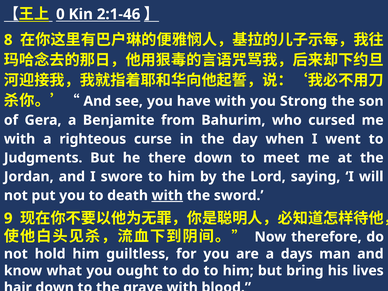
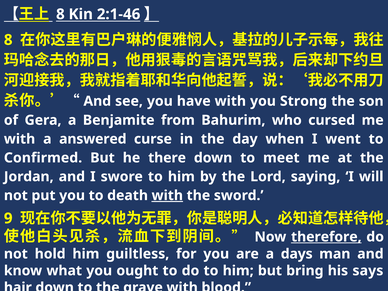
0 at (60, 14): 0 -> 8
righteous: righteous -> answered
Judgments: Judgments -> Confirmed
therefore underline: none -> present
lives: lives -> says
